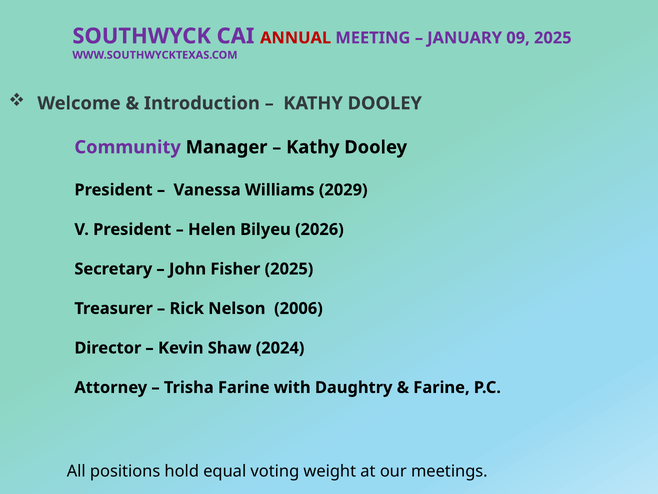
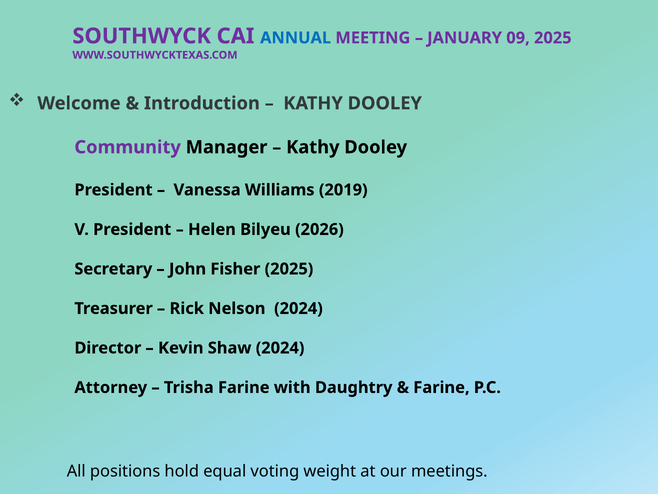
ANNUAL colour: red -> blue
2029: 2029 -> 2019
Nelson 2006: 2006 -> 2024
